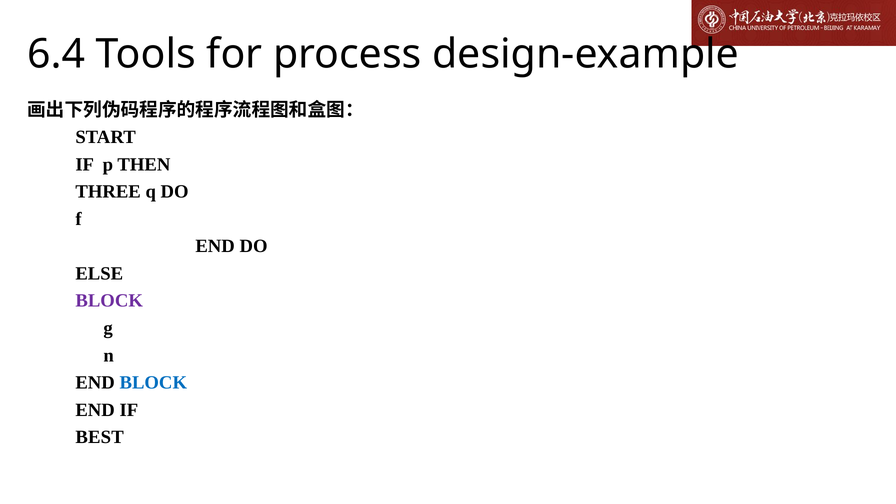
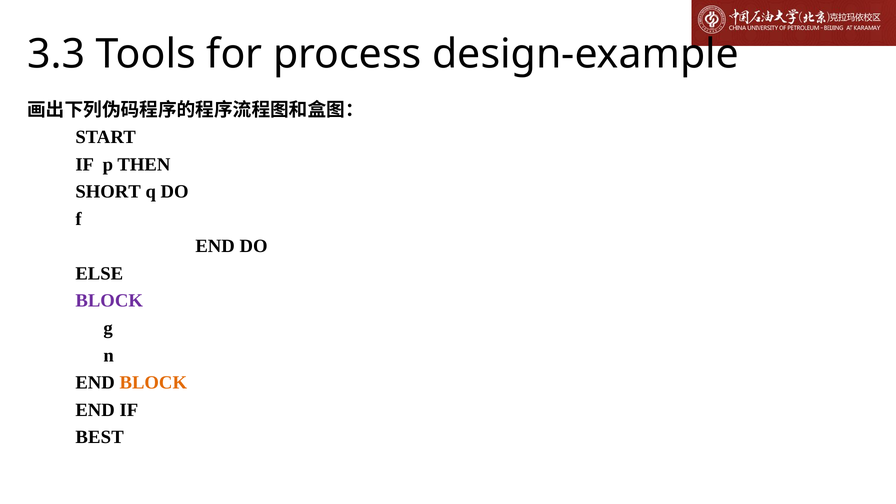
6.4: 6.4 -> 3.3
THREE: THREE -> SHORT
BLOCK at (153, 383) colour: blue -> orange
